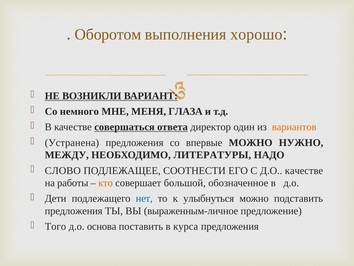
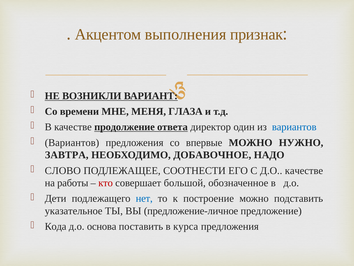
Оборотом: Оборотом -> Акцентом
хорошо: хорошо -> признак
немного: немного -> времени
совершаться: совершаться -> продолжение
вариантов at (294, 127) colour: orange -> blue
Устранена at (72, 142): Устранена -> Вариантов
МЕЖДУ: МЕЖДУ -> ЗАВТРА
ЛИТЕРАТУРЫ: ЛИТЕРАТУРЫ -> ДОБАВОЧНОЕ
кто colour: orange -> red
улыбнуться: улыбнуться -> построение
предложения at (74, 211): предложения -> указательное
выраженным-личное: выраженным-личное -> предложение-личное
Того: Того -> Кода
